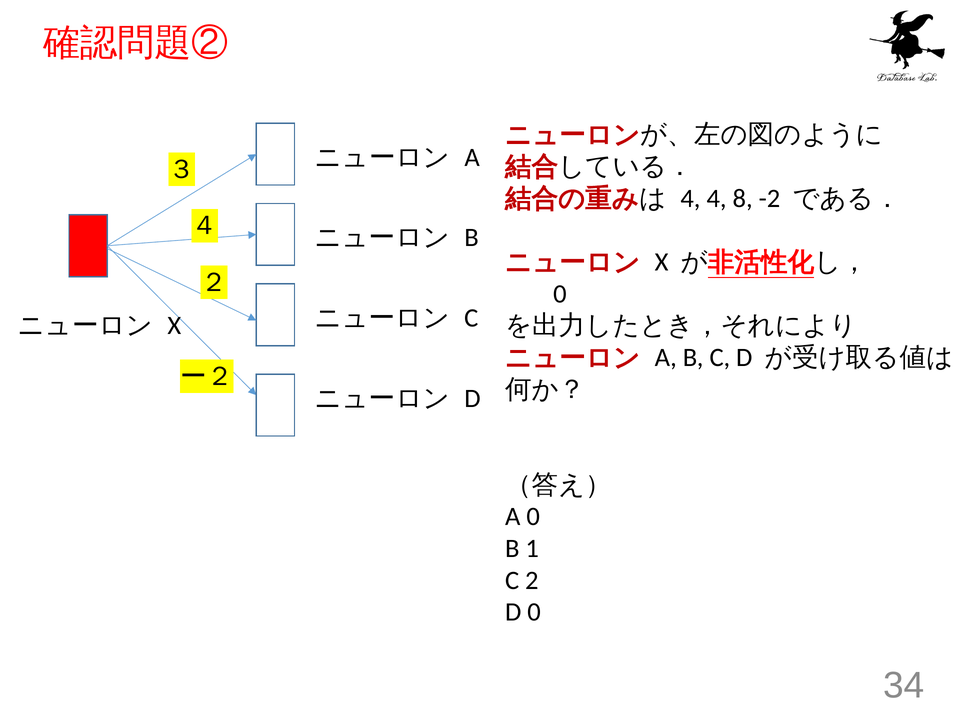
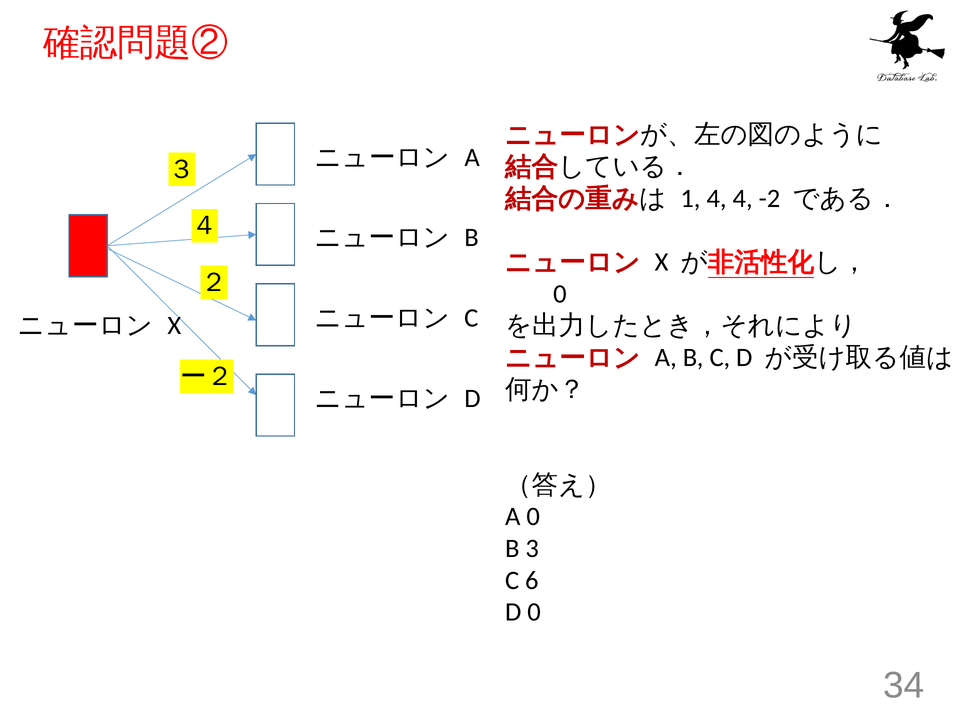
4 at (690, 198): 4 -> 1
4 8: 8 -> 4
1: 1 -> 3
2: 2 -> 6
